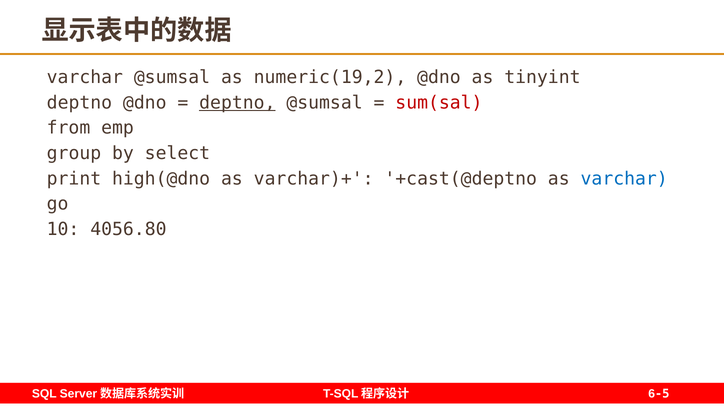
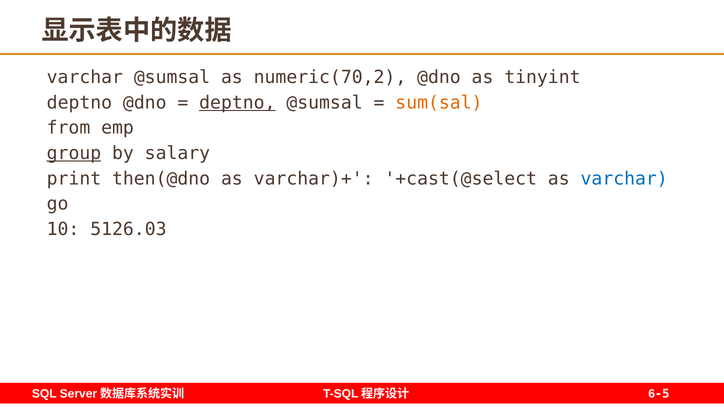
numeric(19,2: numeric(19,2 -> numeric(70,2
sum(sal colour: red -> orange
group underline: none -> present
select: select -> salary
high(@dno: high(@dno -> then(@dno
+cast(@deptno: +cast(@deptno -> +cast(@select
4056.80: 4056.80 -> 5126.03
